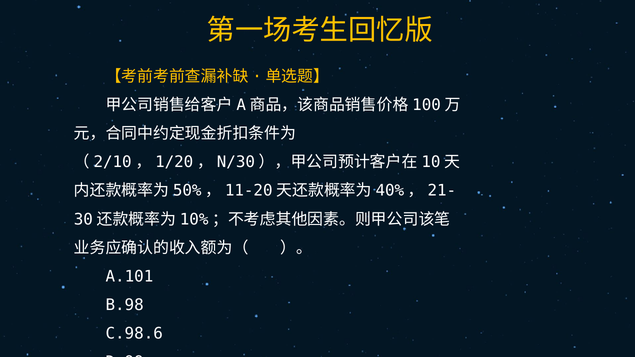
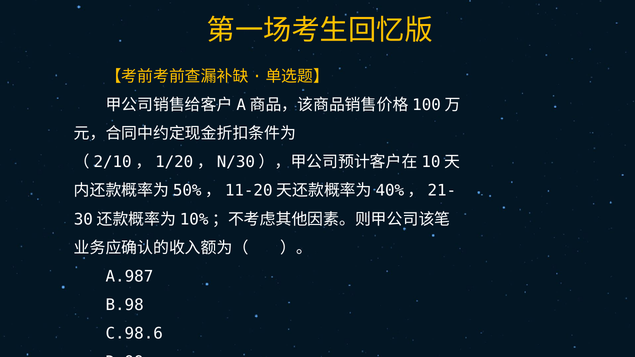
A.101: A.101 -> A.987
